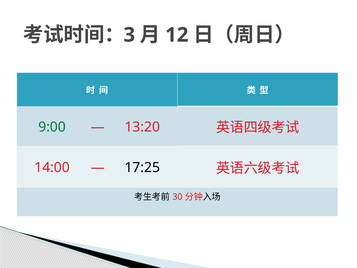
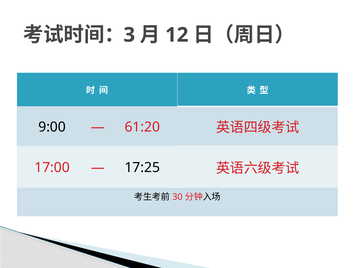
9:00 colour: green -> black
13:20: 13:20 -> 61:20
14:00: 14:00 -> 17:00
